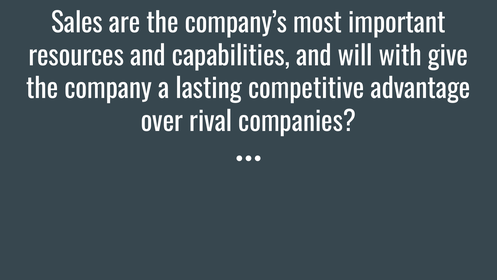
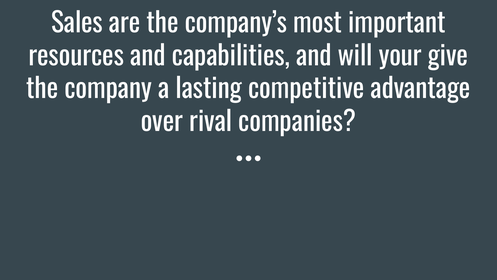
with: with -> your
